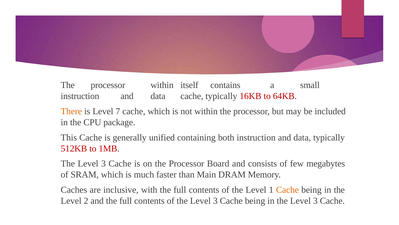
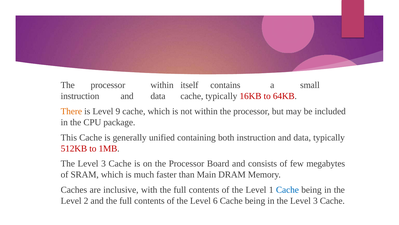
7: 7 -> 9
Cache at (287, 189) colour: orange -> blue
of the Level 3: 3 -> 6
